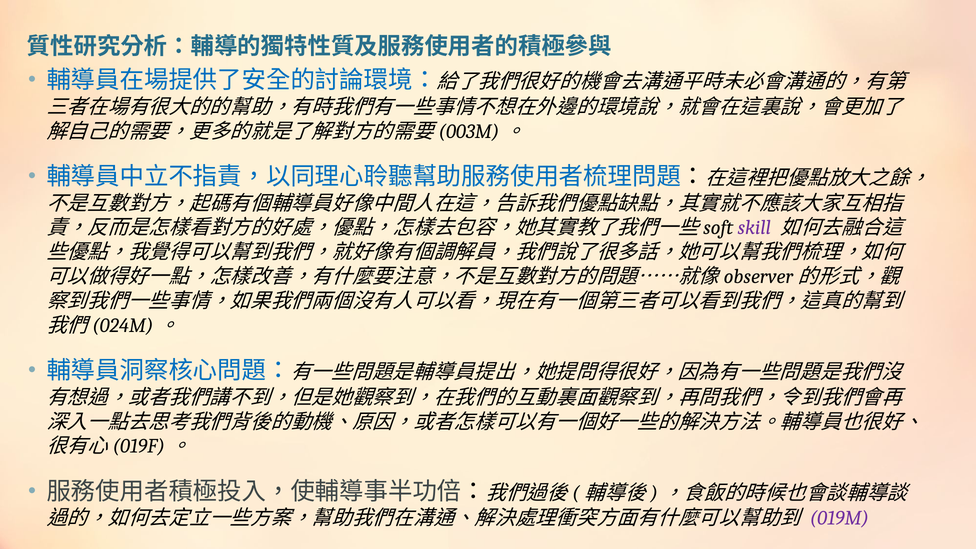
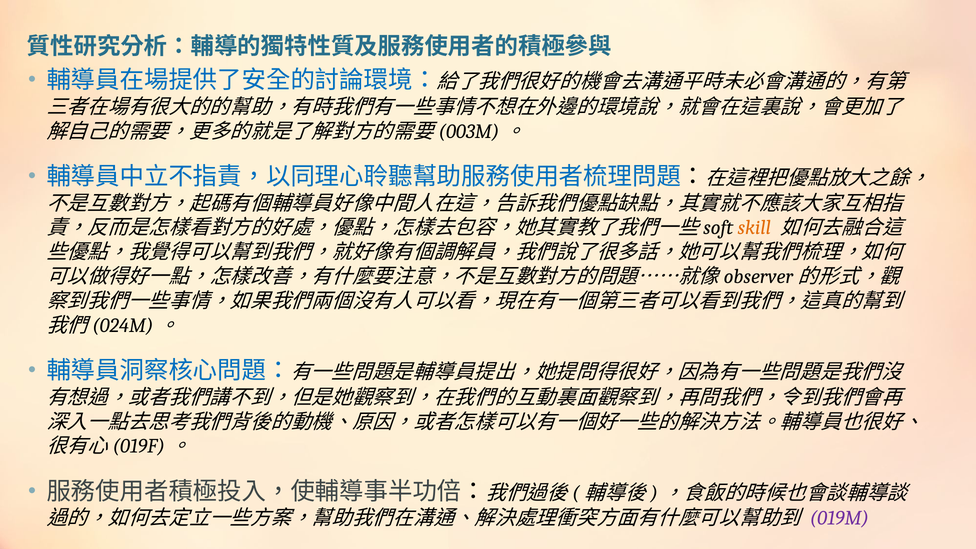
skill colour: purple -> orange
